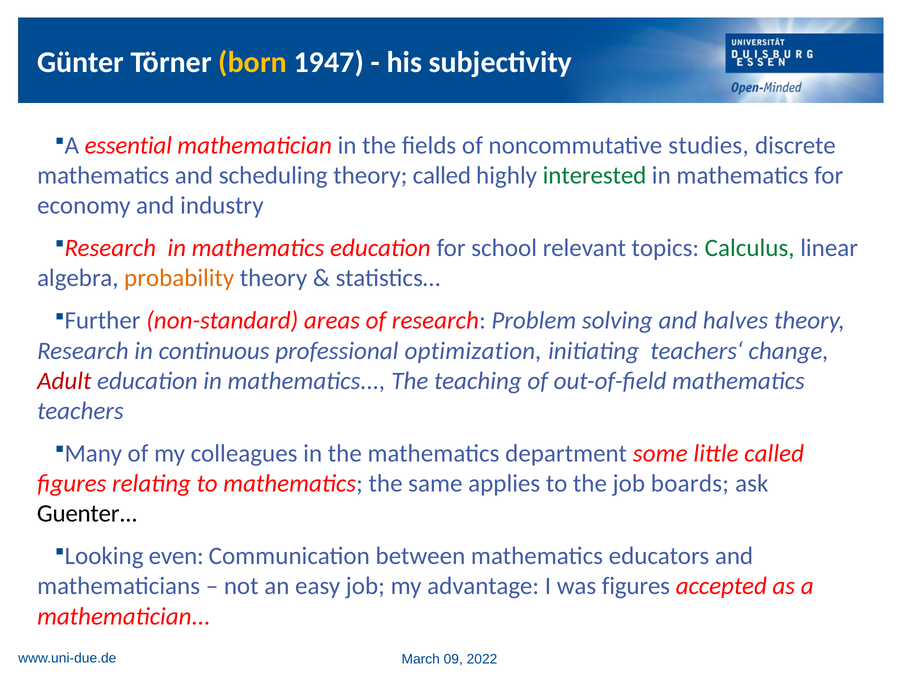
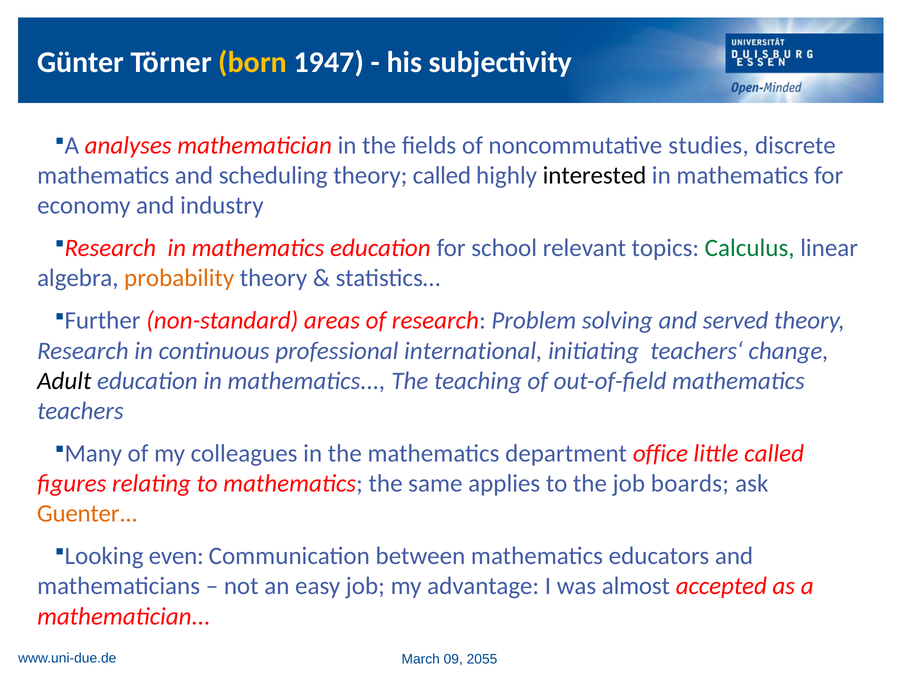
essential: essential -> analyses
interested colour: green -> black
halves: halves -> served
optimization: optimization -> international
Adult colour: red -> black
some: some -> office
Guenter colour: black -> orange
was figures: figures -> almost
2022: 2022 -> 2055
